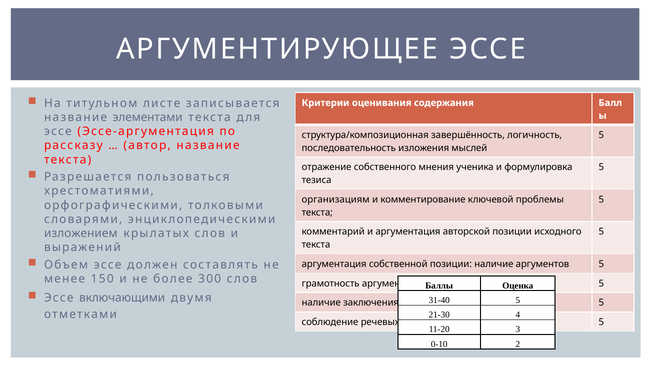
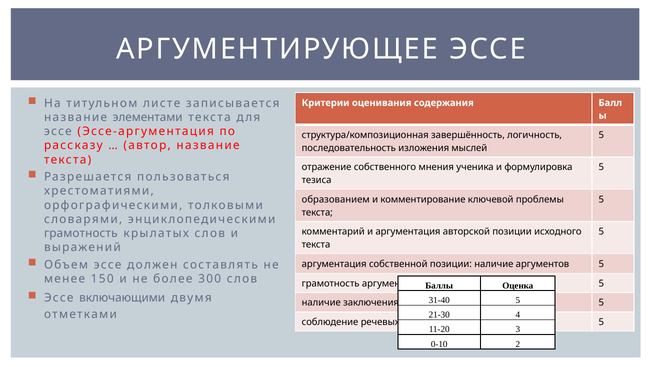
организациям: организациям -> образованием
изложением at (81, 233): изложением -> грамотность
